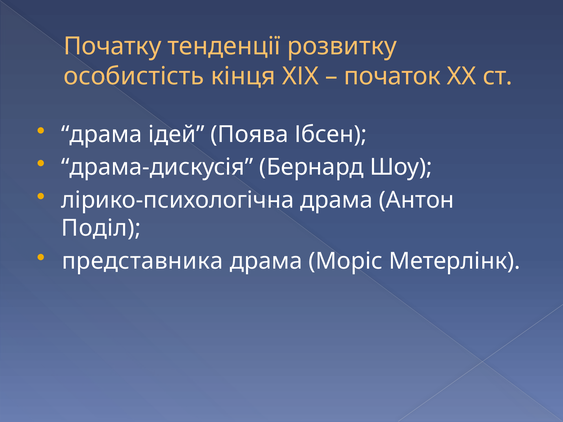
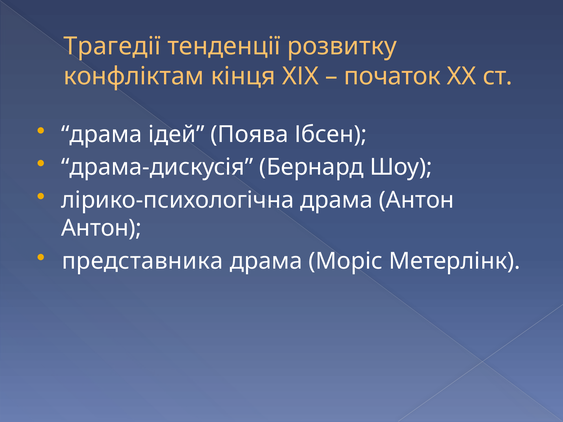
Початку: Початку -> Трагедії
особистість: особистість -> конфліктам
Поділ at (101, 228): Поділ -> Антон
